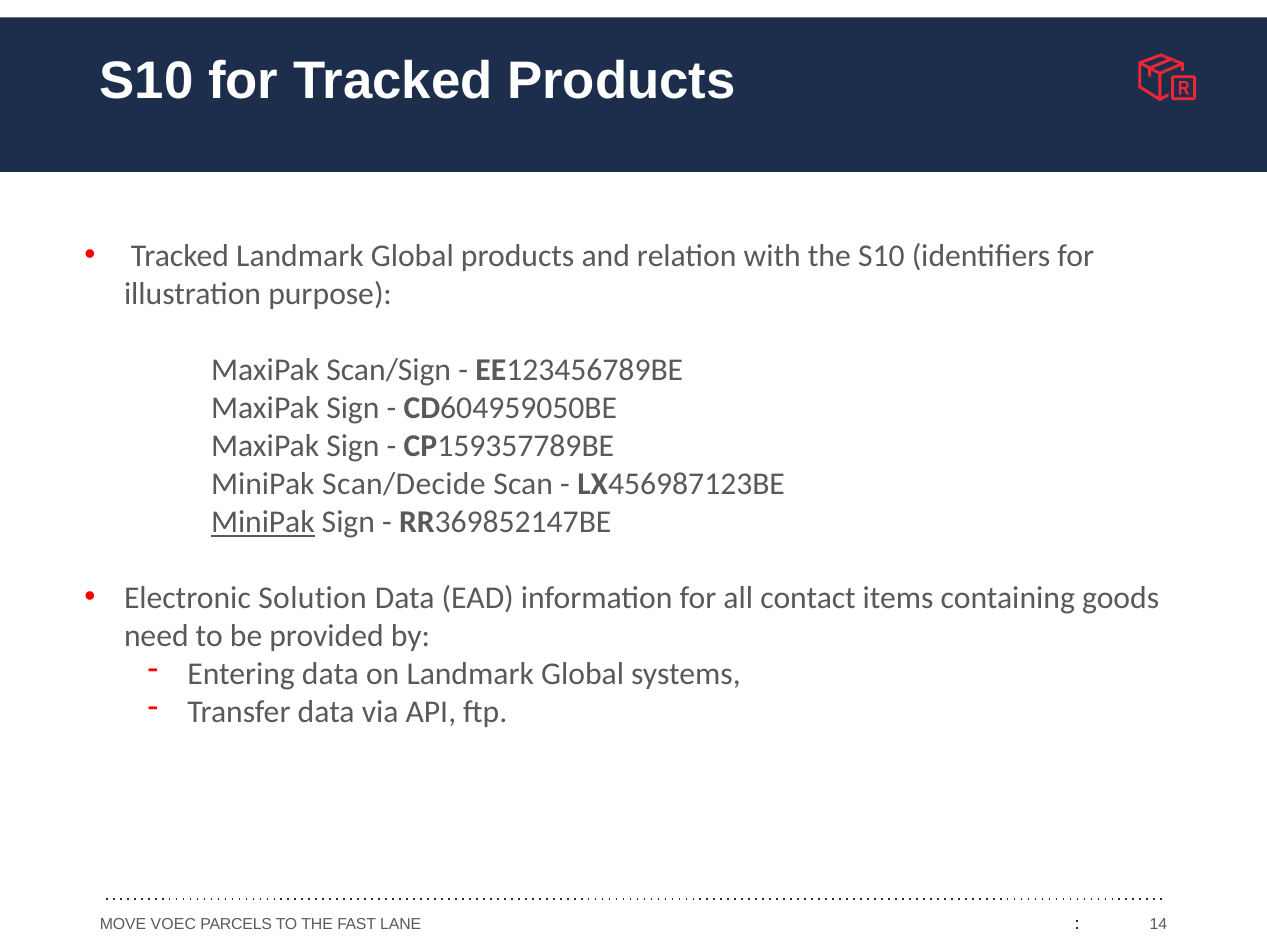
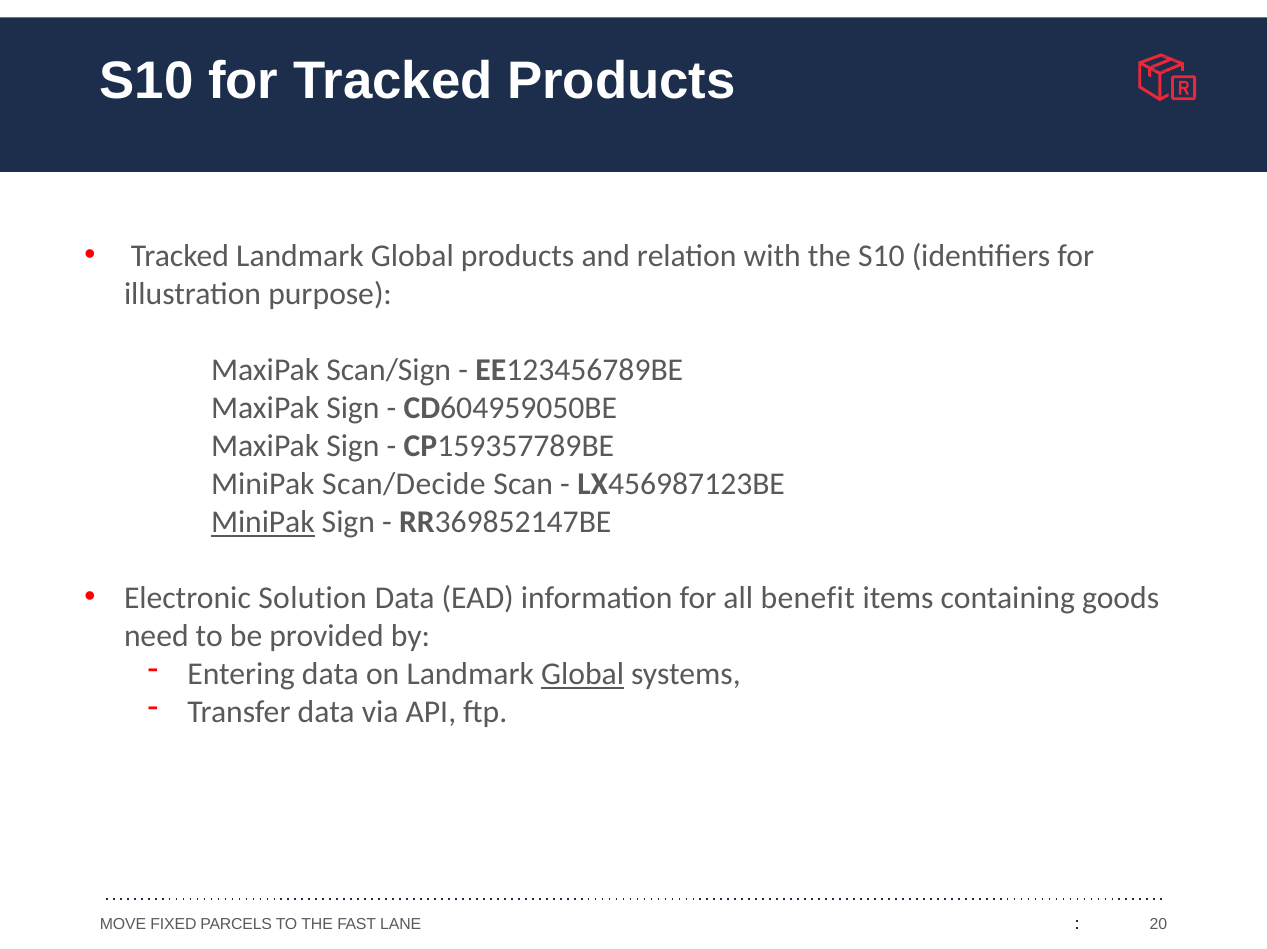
contact: contact -> benefit
Global at (583, 674) underline: none -> present
VOEC: VOEC -> FIXED
14: 14 -> 20
